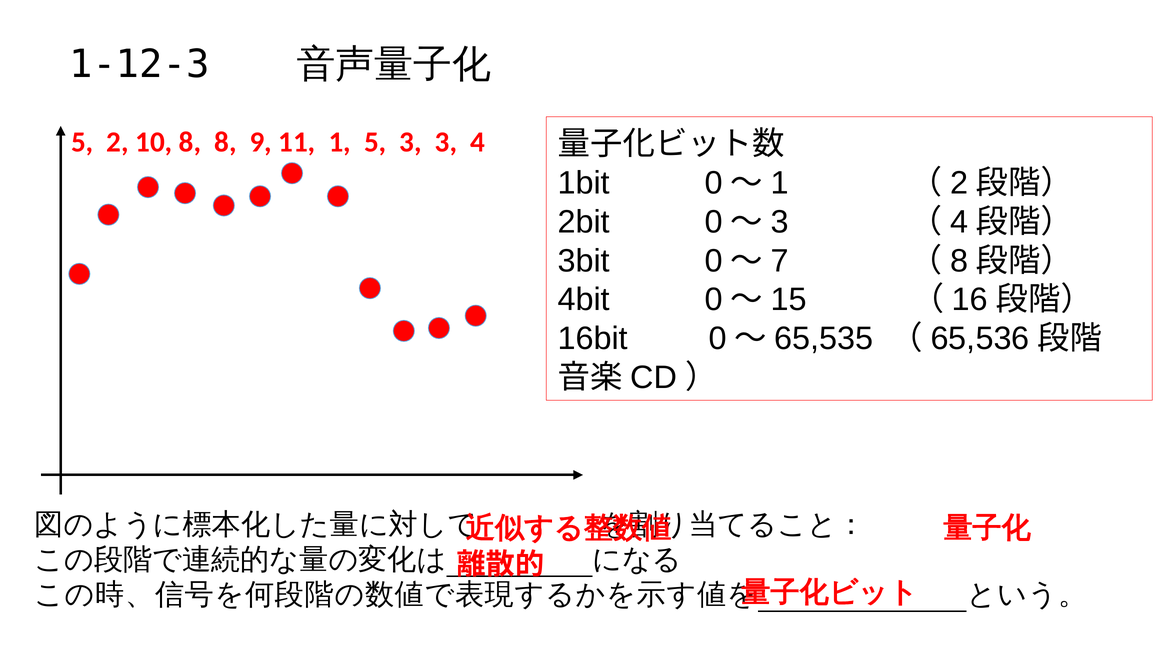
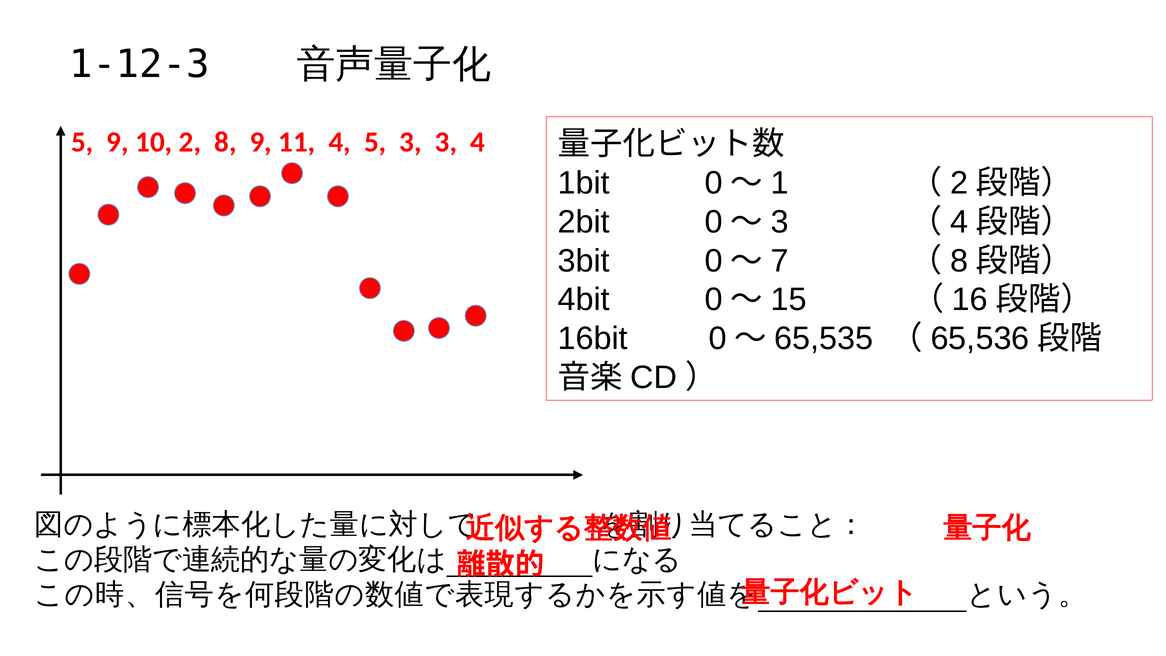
5 2: 2 -> 9
10 8: 8 -> 2
11 1: 1 -> 4
